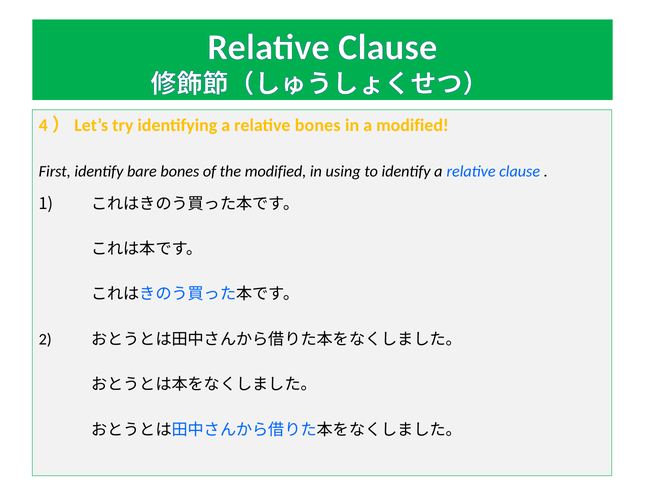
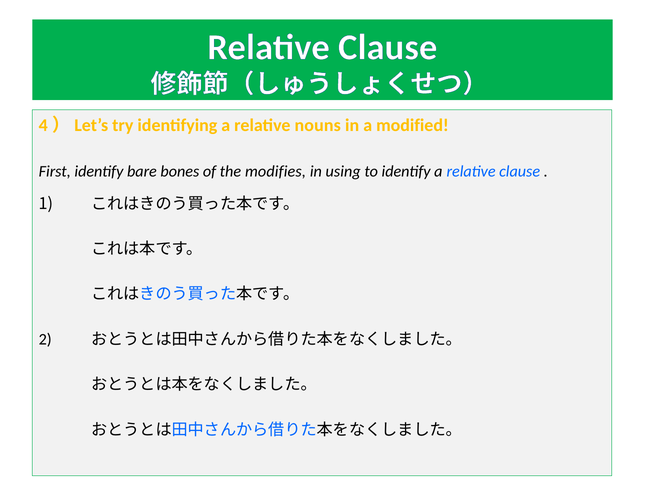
relative bones: bones -> nouns
the modified: modified -> modifies
